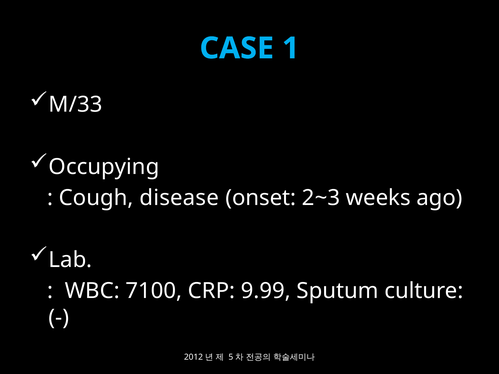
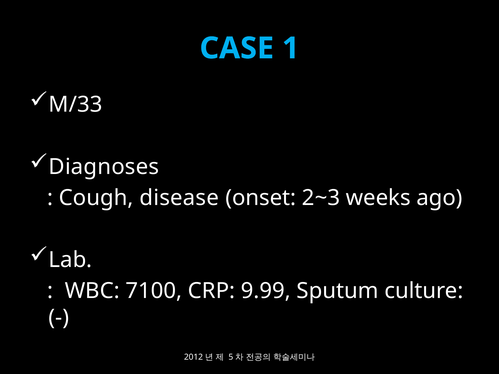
Occupying: Occupying -> Diagnoses
